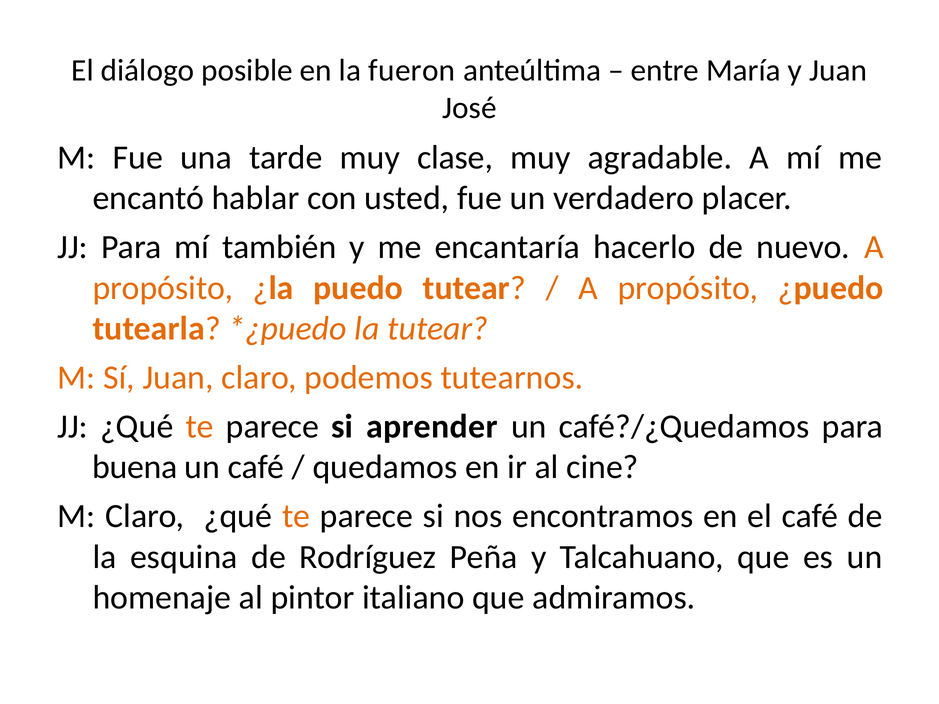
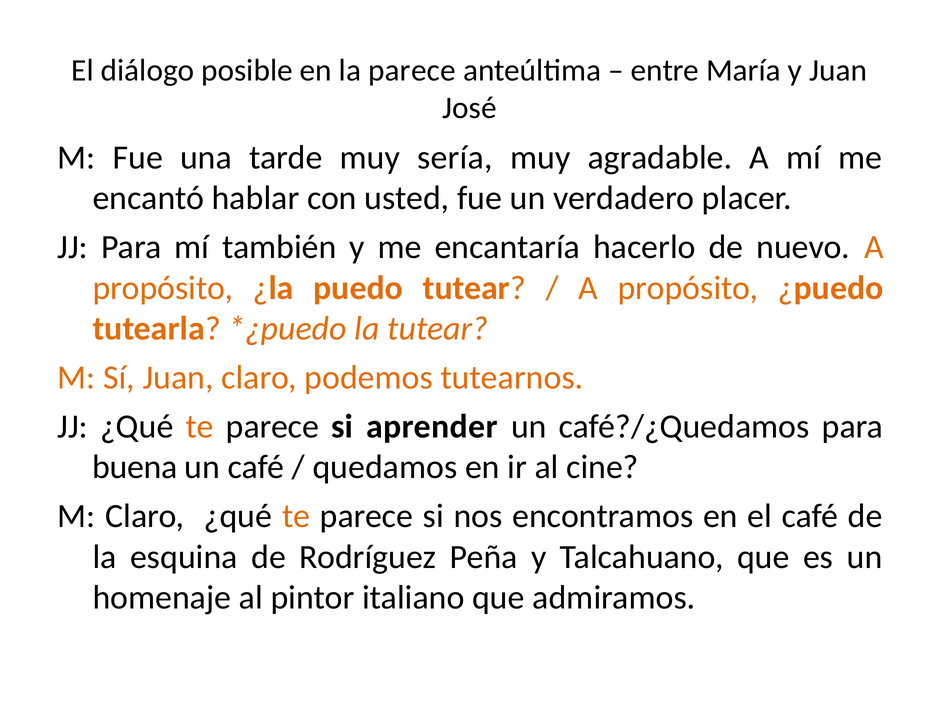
la fueron: fueron -> parece
clase: clase -> sería
